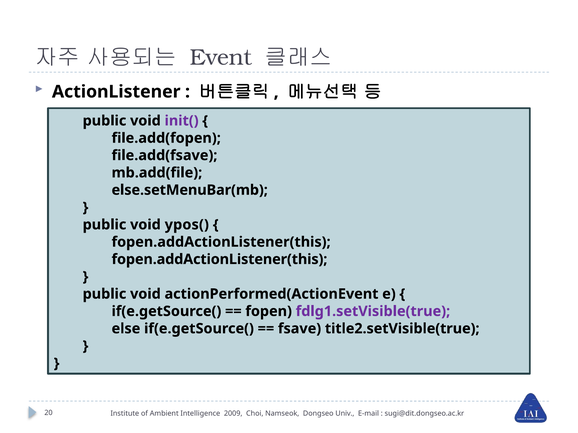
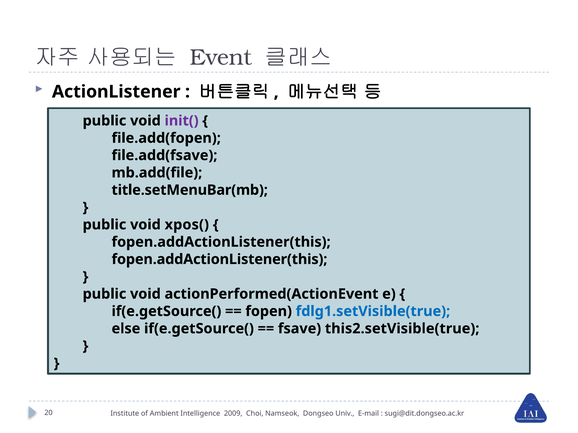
else.setMenuBar(mb: else.setMenuBar(mb -> title.setMenuBar(mb
ypos(: ypos( -> xpos(
fdlg1.setVisible(true colour: purple -> blue
title2.setVisible(true: title2.setVisible(true -> this2.setVisible(true
